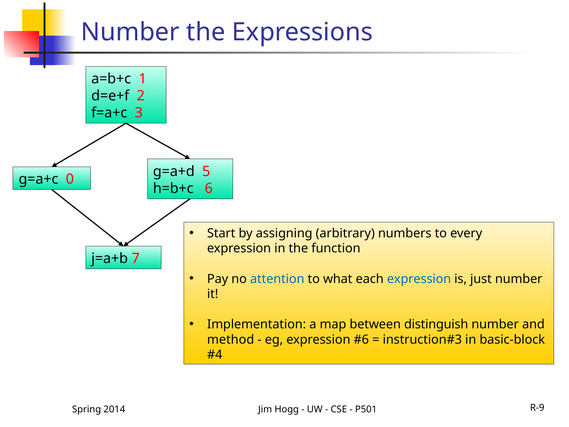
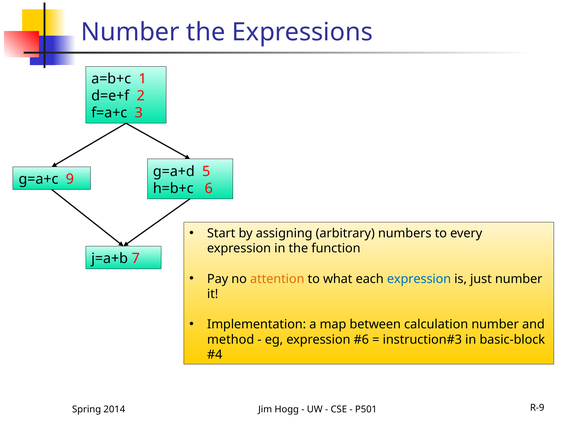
0: 0 -> 9
attention colour: blue -> orange
distinguish: distinguish -> calculation
